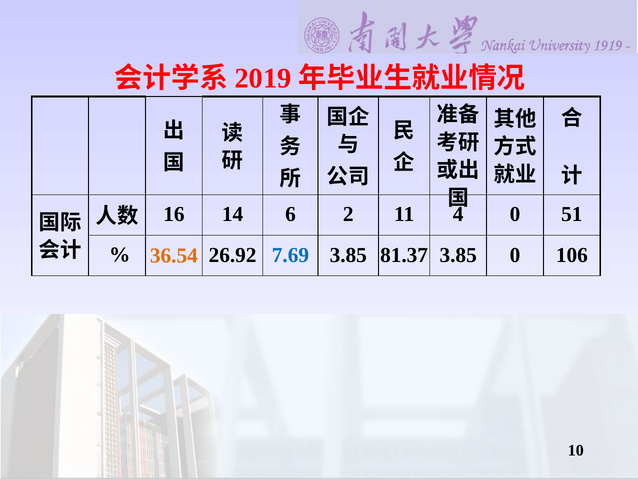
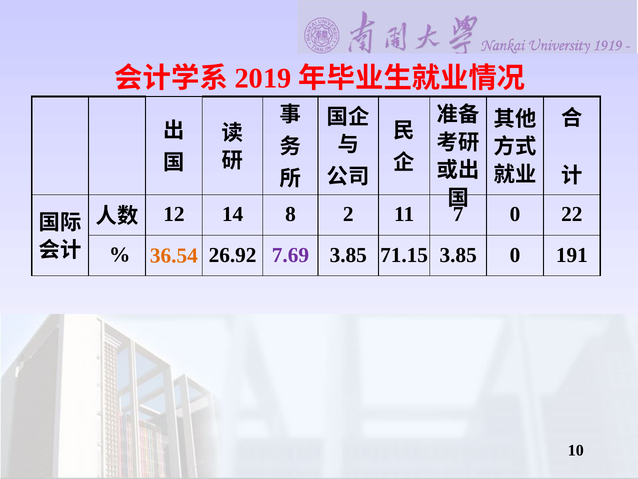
16: 16 -> 12
6: 6 -> 8
4: 4 -> 7
51: 51 -> 22
7.69 colour: blue -> purple
81.37: 81.37 -> 71.15
106: 106 -> 191
